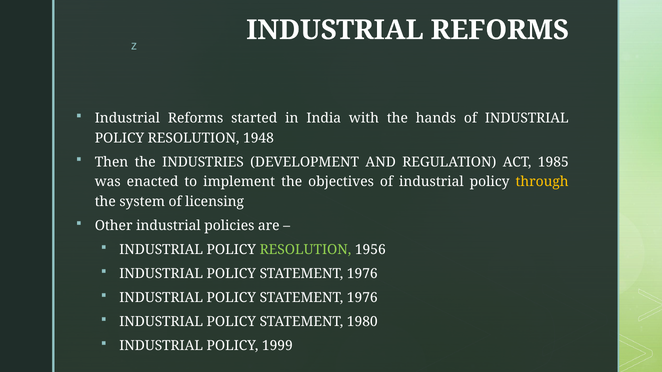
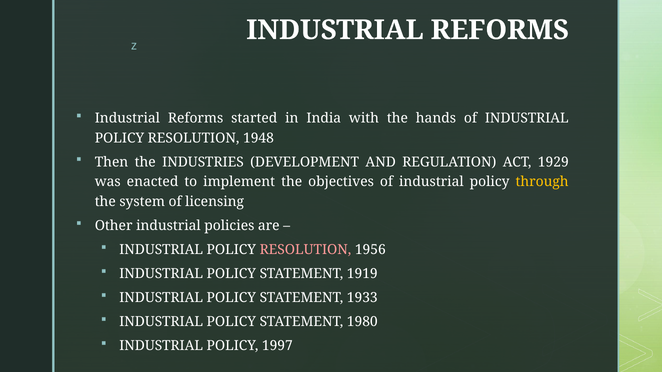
1985: 1985 -> 1929
RESOLUTION at (305, 250) colour: light green -> pink
1976 at (362, 274): 1976 -> 1919
1976 at (362, 298): 1976 -> 1933
1999: 1999 -> 1997
